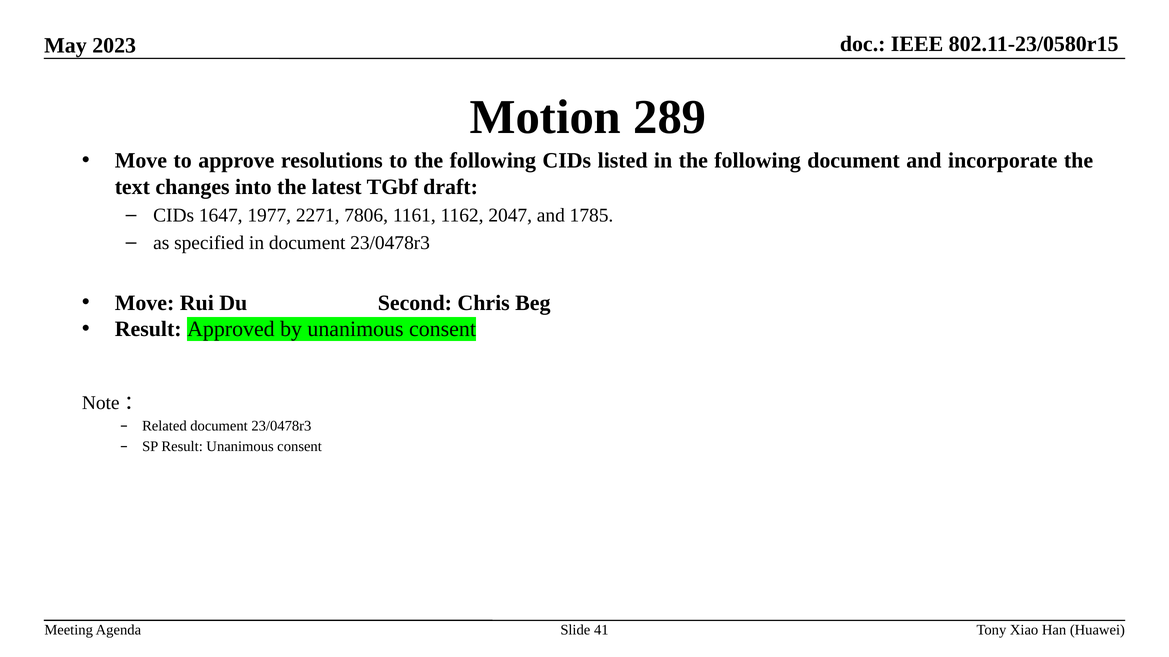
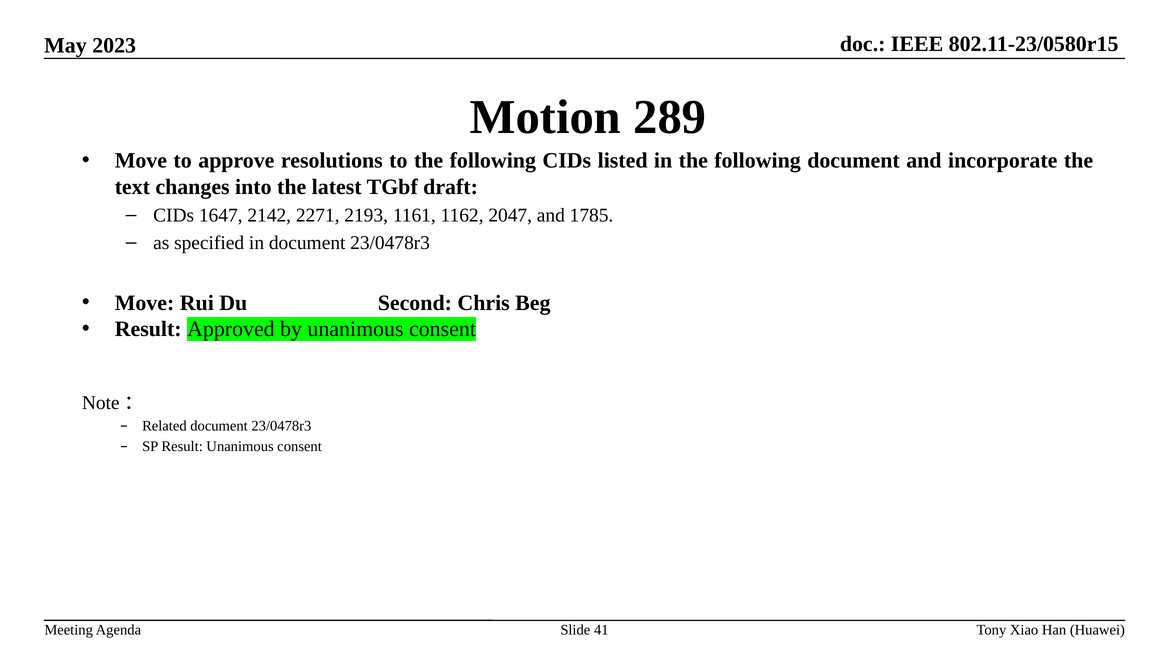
1977: 1977 -> 2142
7806: 7806 -> 2193
